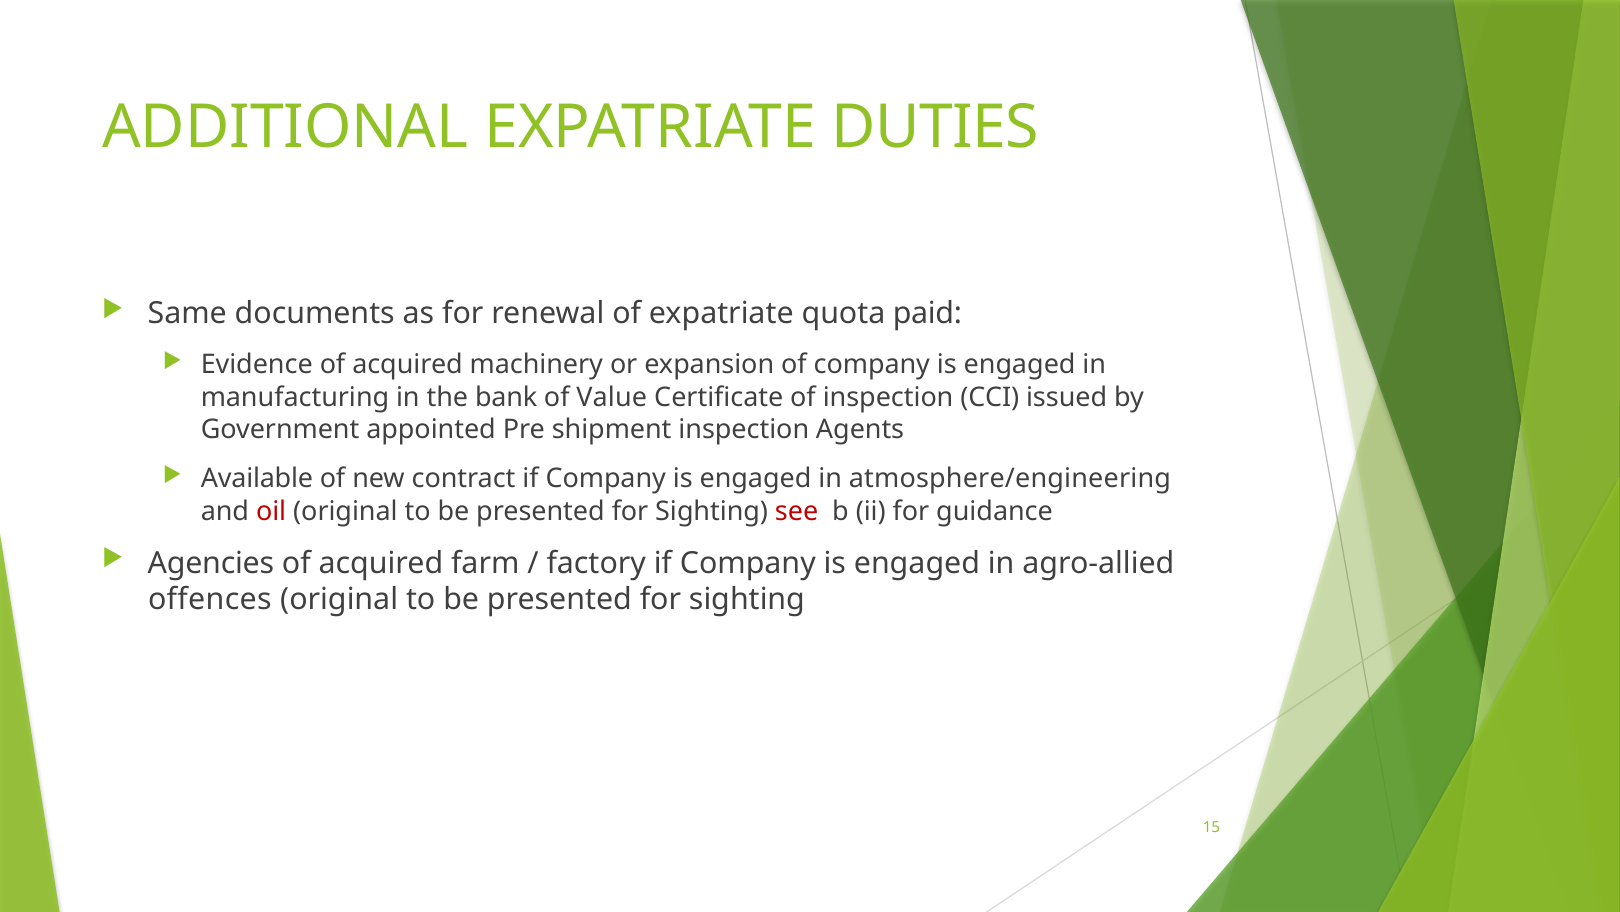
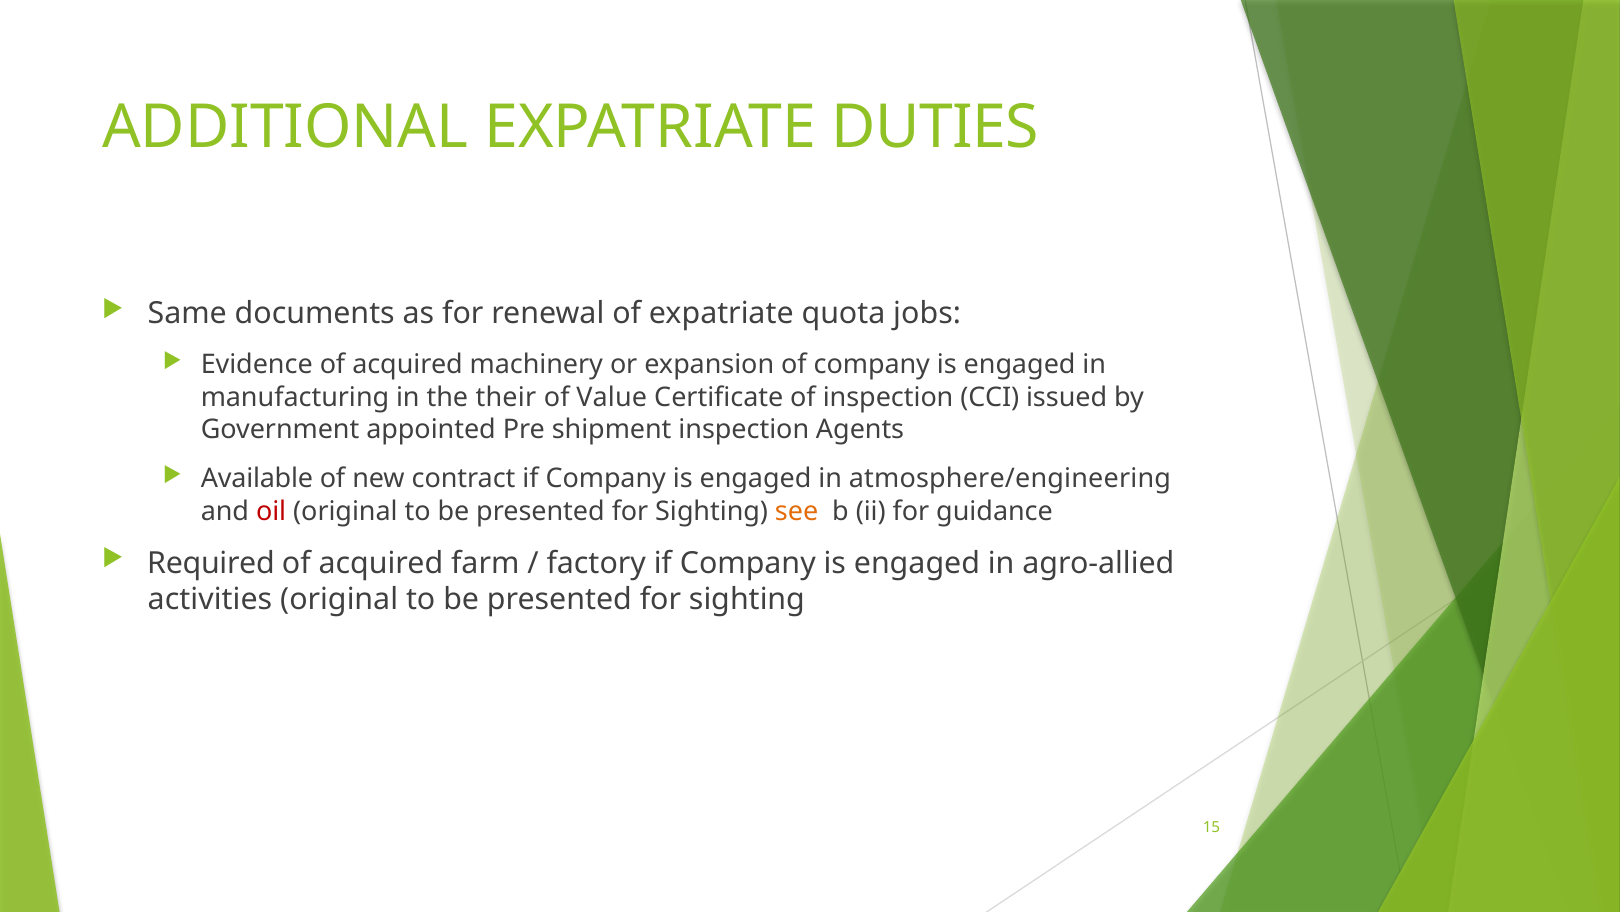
paid: paid -> jobs
bank: bank -> their
see colour: red -> orange
Agencies: Agencies -> Required
offences: offences -> activities
